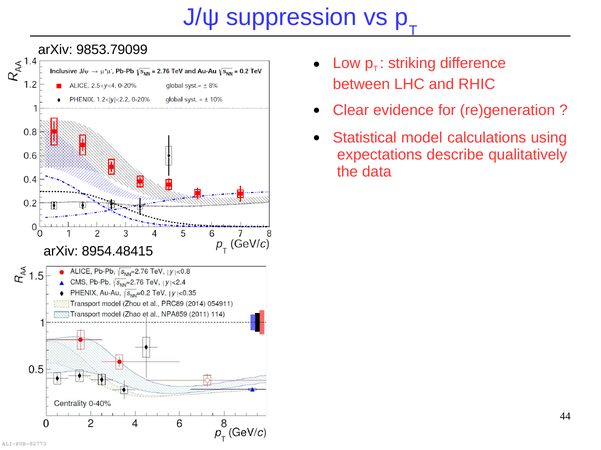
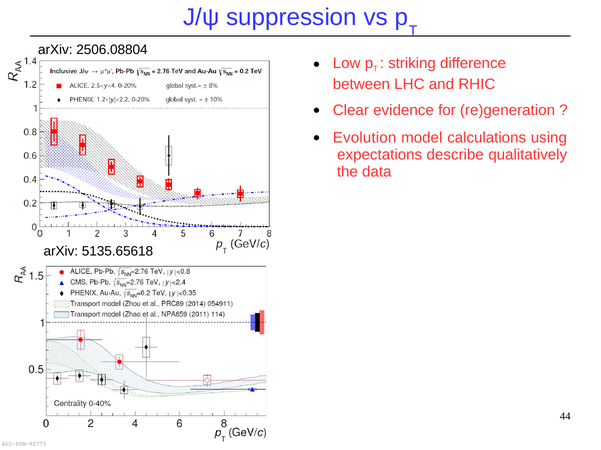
9853.79099: 9853.79099 -> 2506.08804
Statistical: Statistical -> Evolution
8954.48415: 8954.48415 -> 5135.65618
